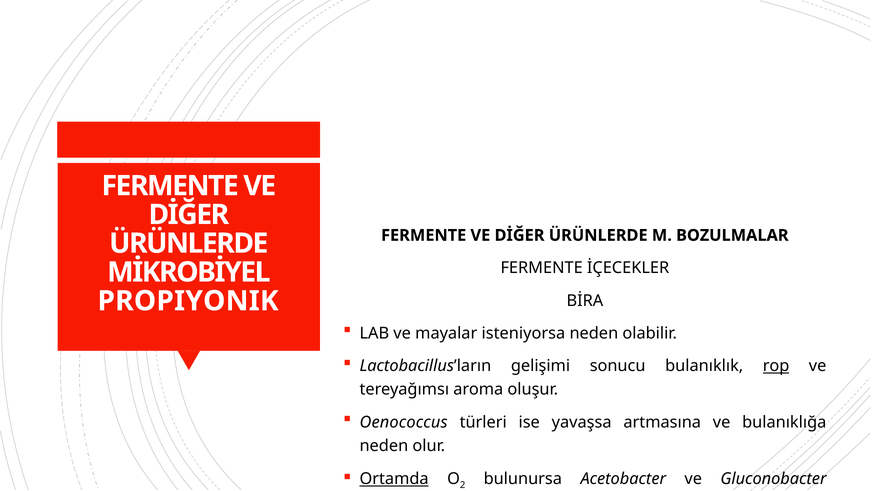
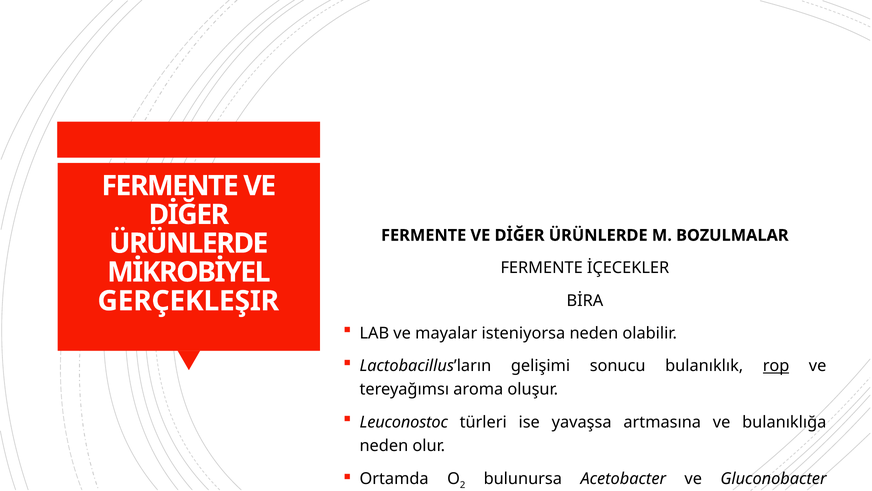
PROPIYONIK: PROPIYONIK -> GERÇEKLEŞIR
Oenococcus: Oenococcus -> Leuconostoc
Ortamda underline: present -> none
